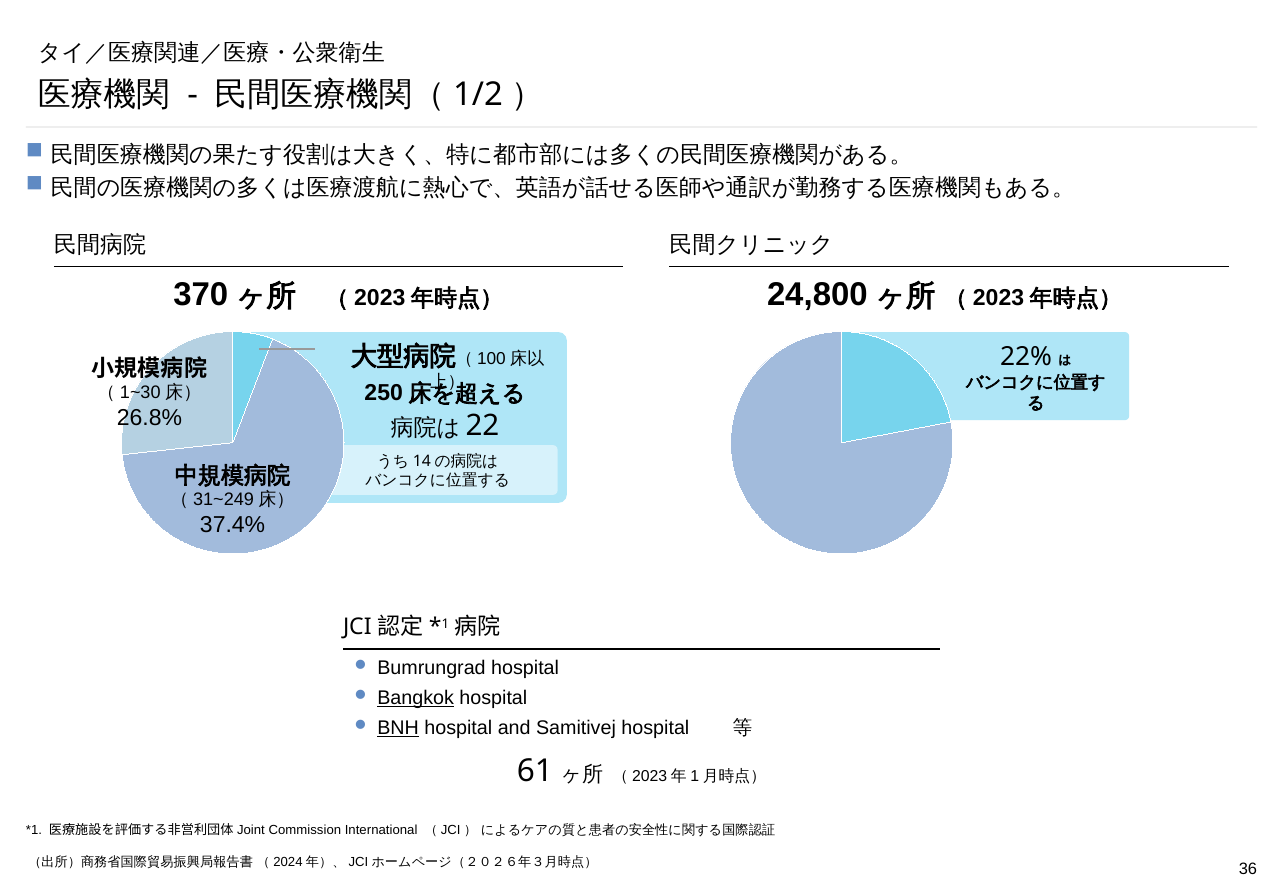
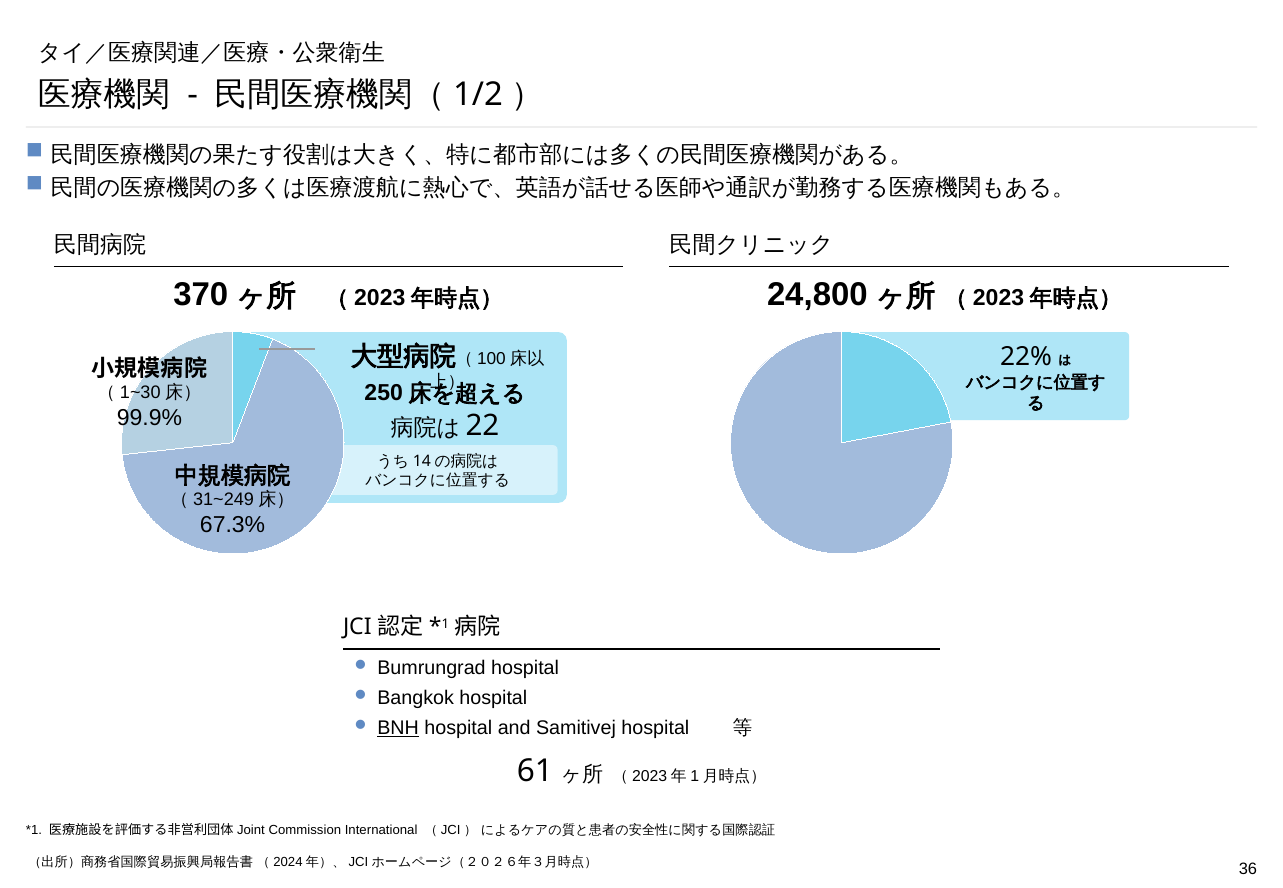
26.8%: 26.8% -> 99.9%
37.4%: 37.4% -> 67.3%
Bangkok underline: present -> none
